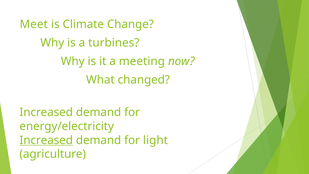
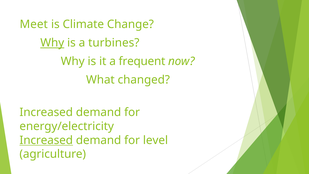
Why at (52, 43) underline: none -> present
meeting: meeting -> frequent
light: light -> level
